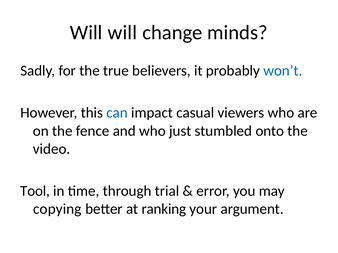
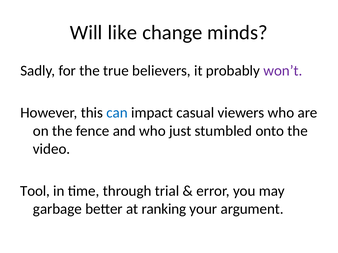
Will will: will -> like
won’t colour: blue -> purple
copying: copying -> garbage
